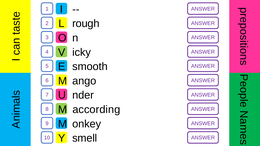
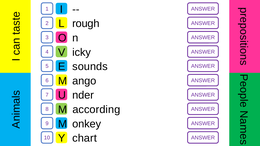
smooth: smooth -> sounds
smell: smell -> chart
